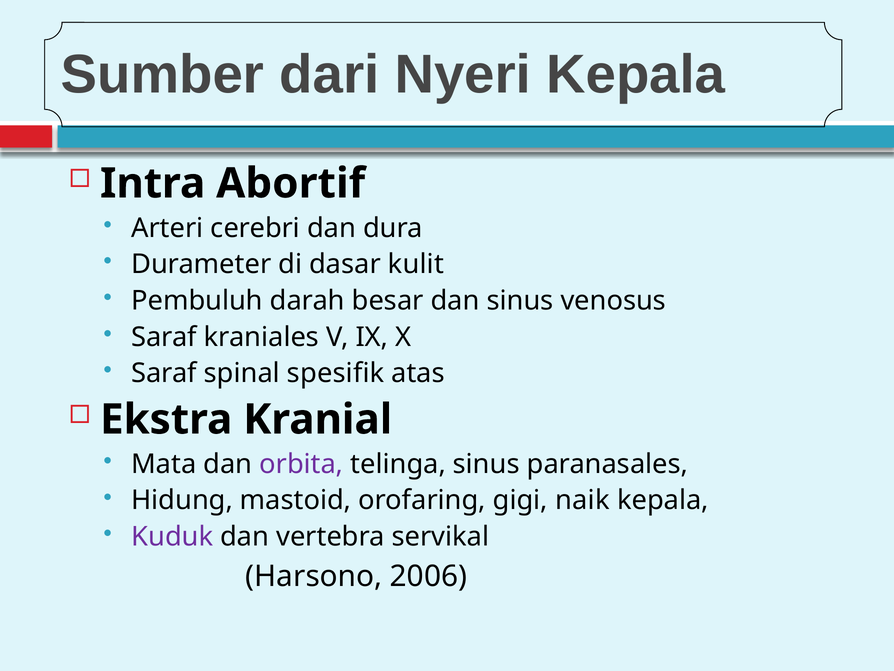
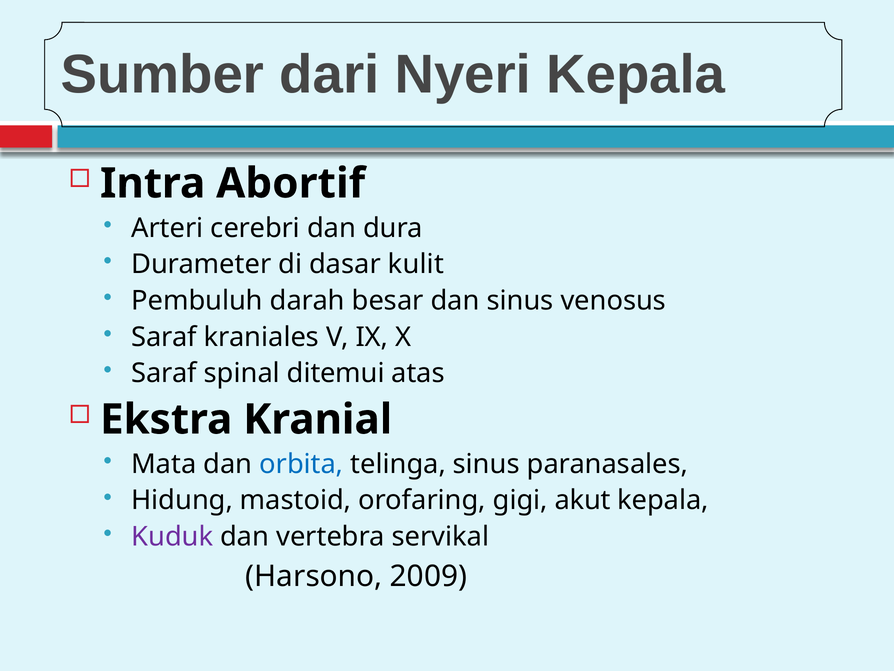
spesifik: spesifik -> ditemui
orbita colour: purple -> blue
naik: naik -> akut
2006: 2006 -> 2009
